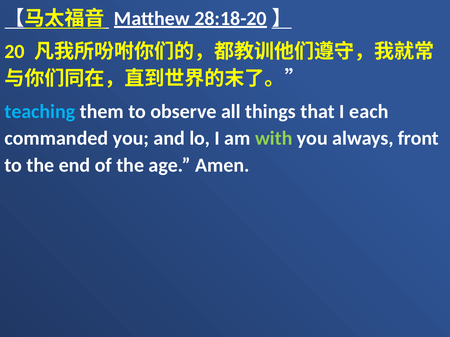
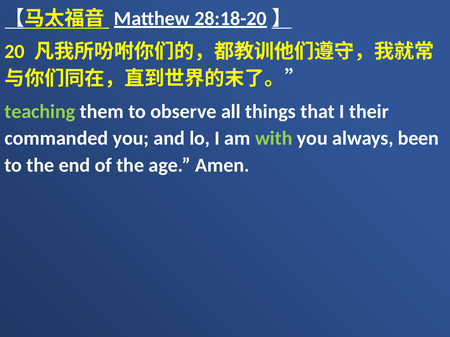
teaching colour: light blue -> light green
each: each -> their
front: front -> been
